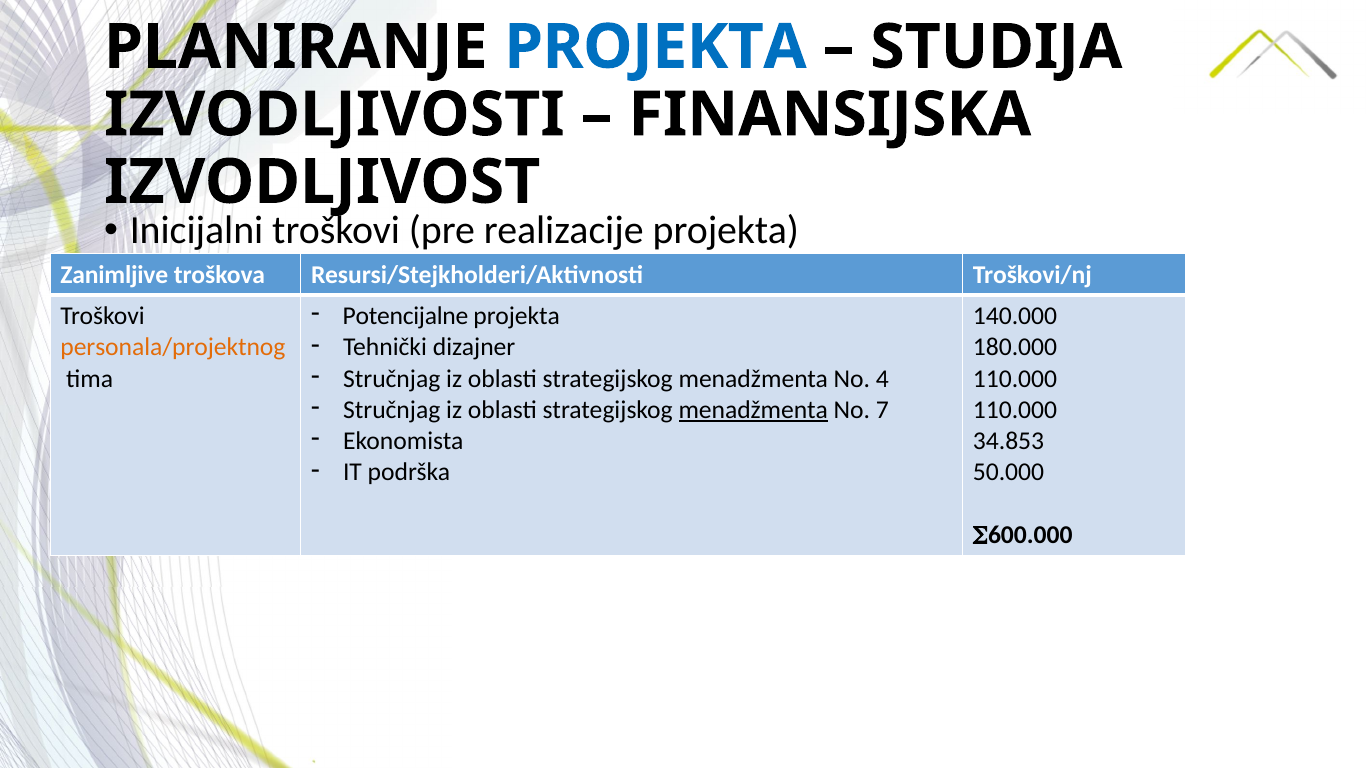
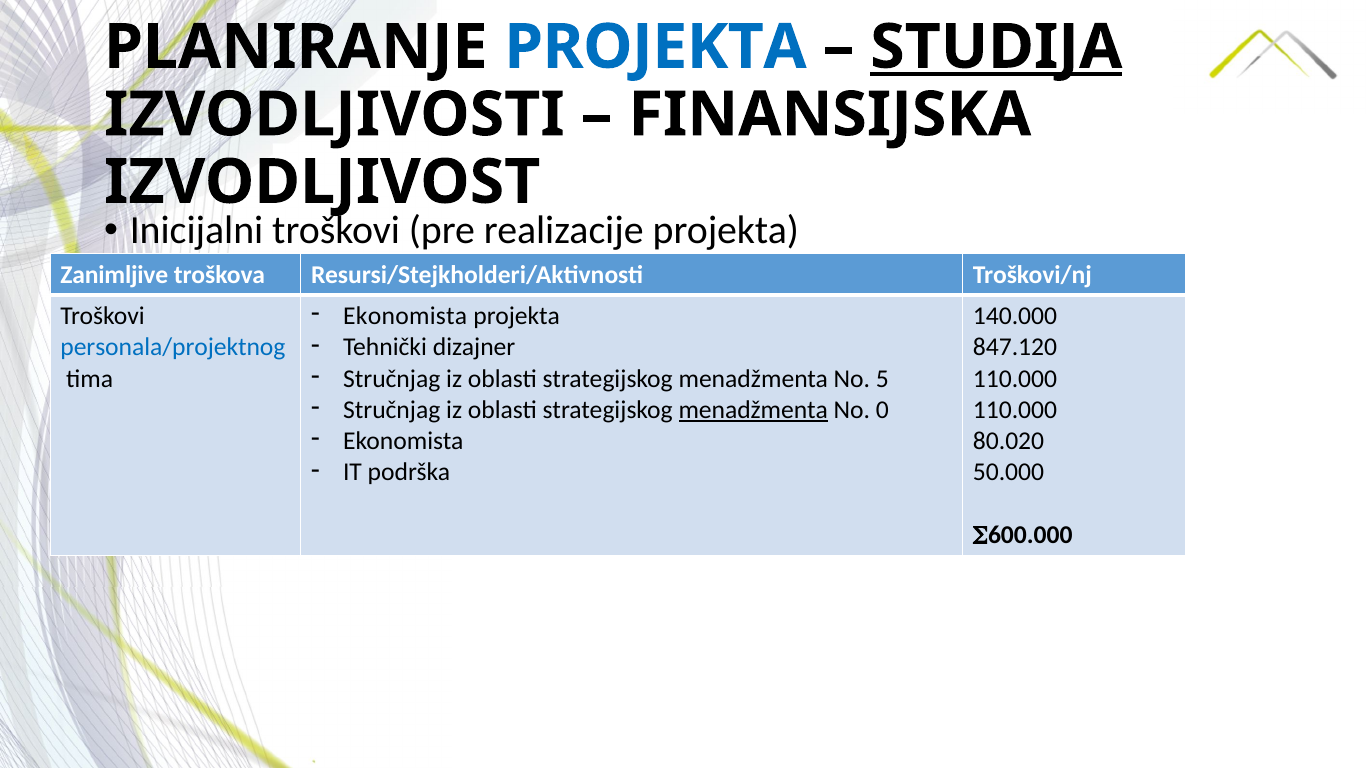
STUDIJA underline: none -> present
Potencijalne at (405, 316): Potencijalne -> Ekonomista
personala/projektnog colour: orange -> blue
180.000: 180.000 -> 847.120
4: 4 -> 5
7: 7 -> 0
34.853: 34.853 -> 80.020
